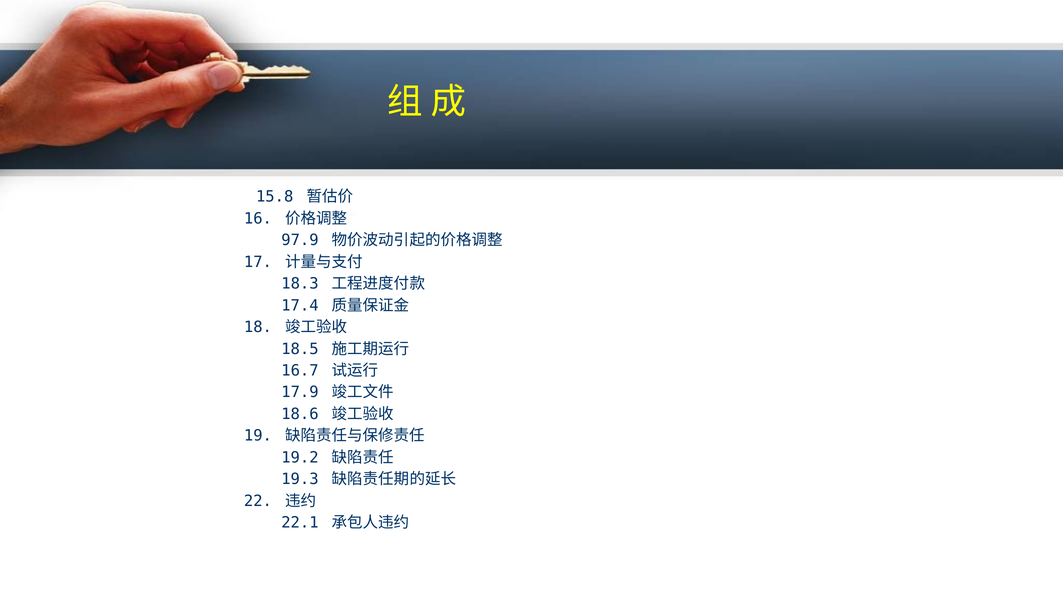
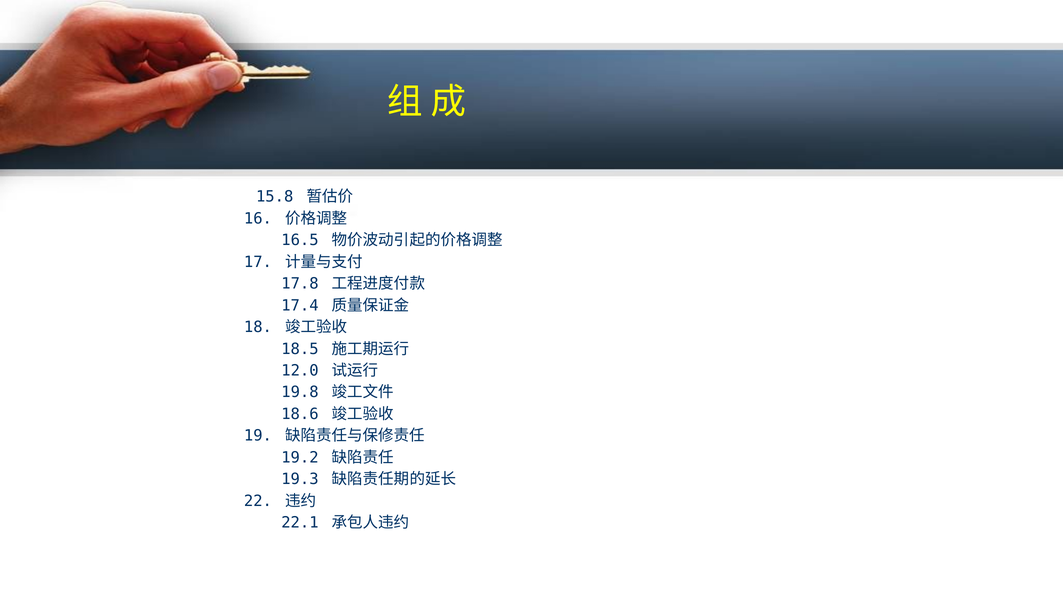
97.9: 97.9 -> 16.5
18.3: 18.3 -> 17.8
16.7: 16.7 -> 12.0
17.9: 17.9 -> 19.8
